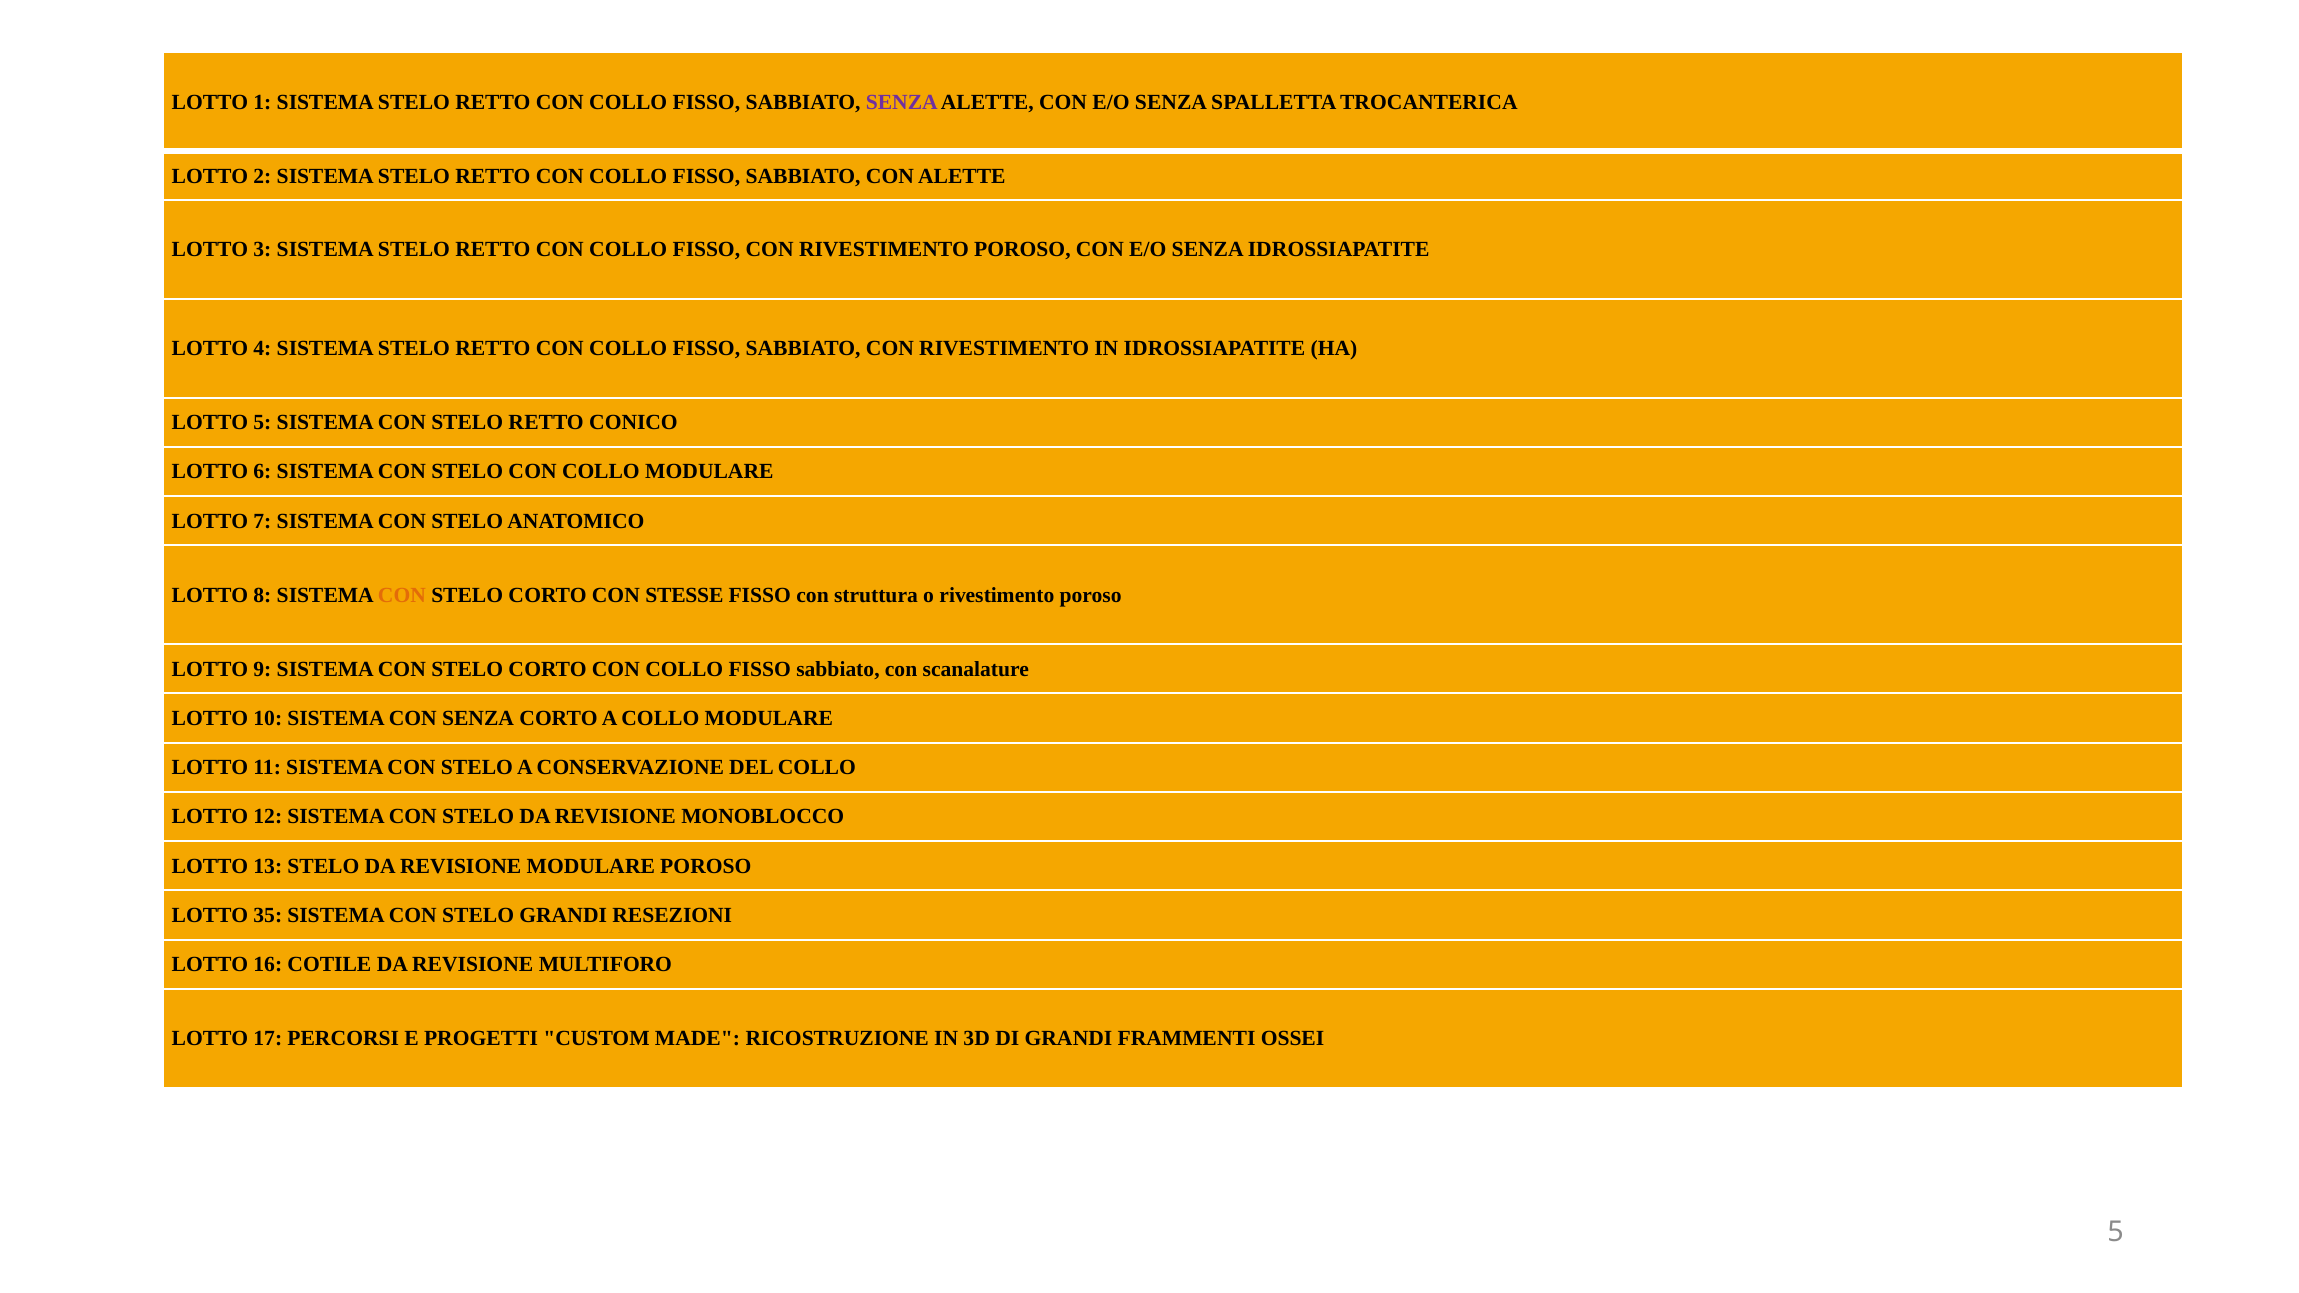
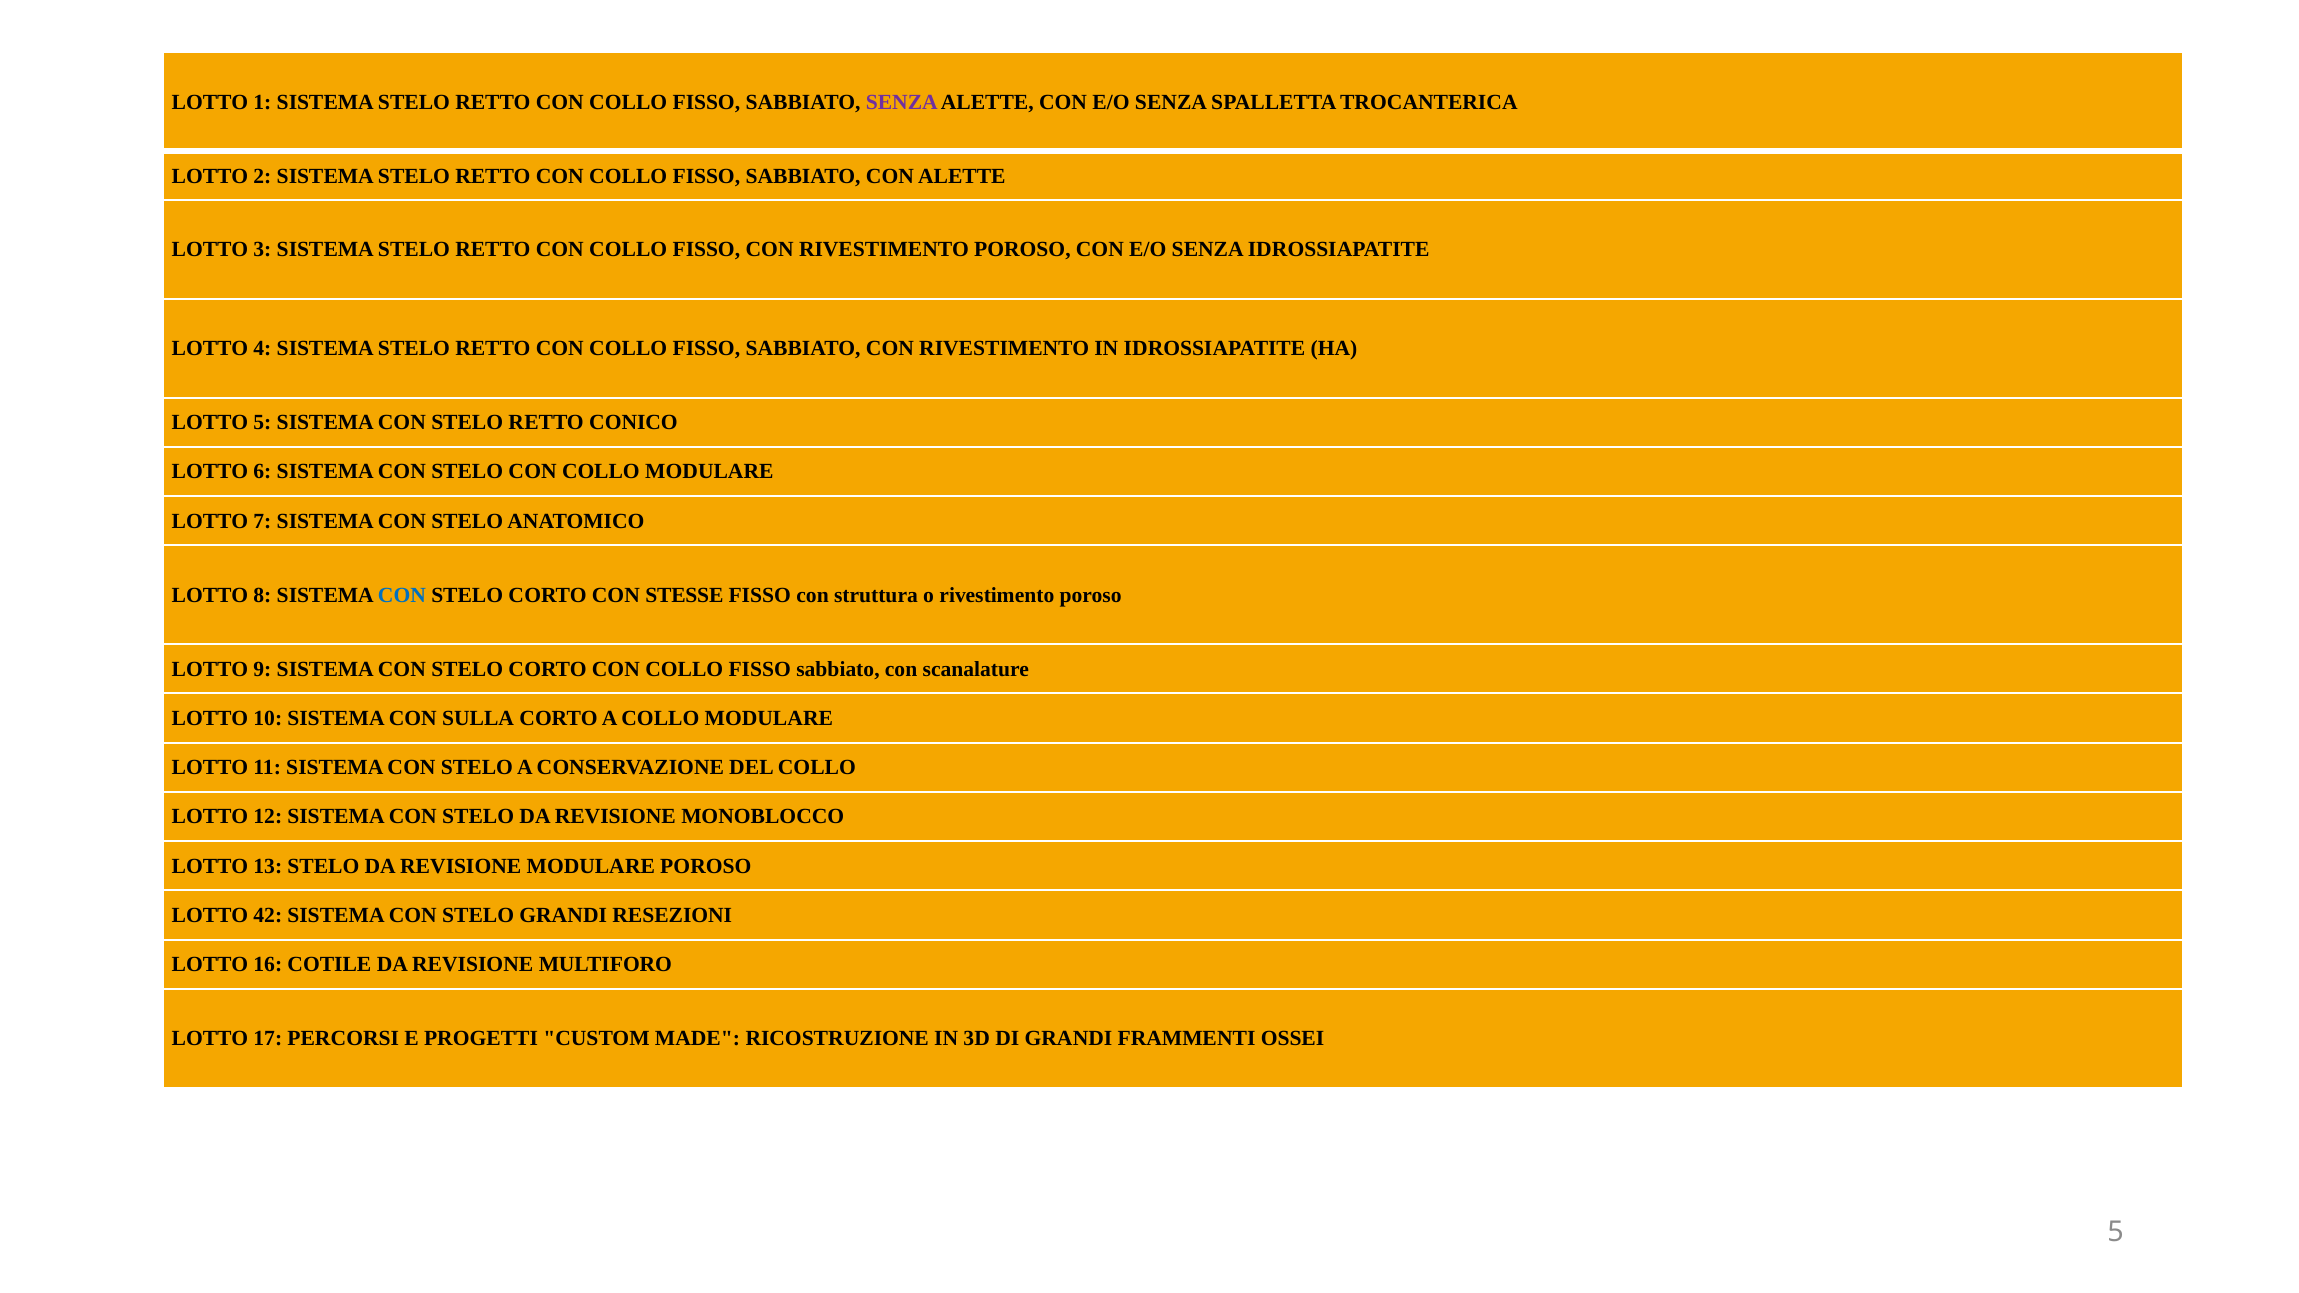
CON at (402, 595) colour: orange -> blue
CON SENZA: SENZA -> SULLA
35: 35 -> 42
